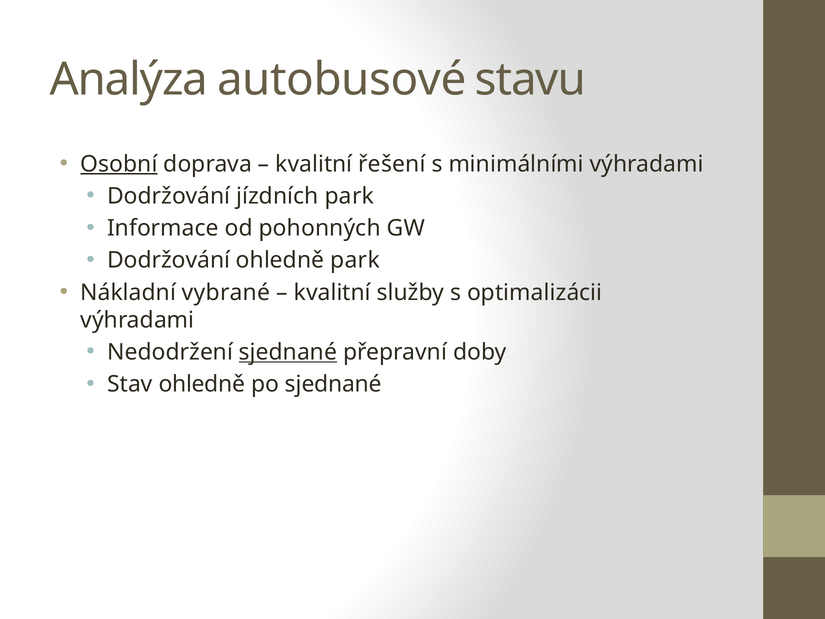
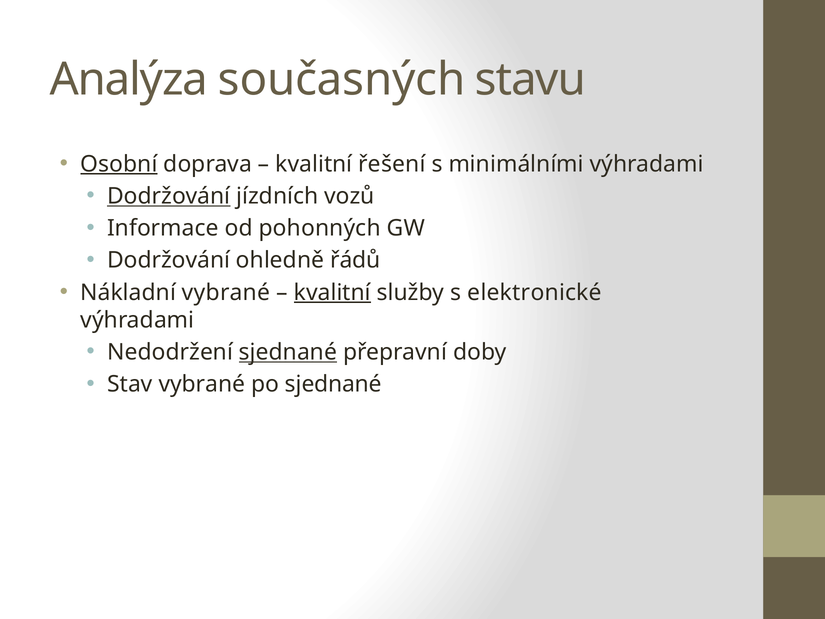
autobusové: autobusové -> současných
Dodržování at (169, 196) underline: none -> present
jízdních park: park -> vozů
ohledně park: park -> řádů
kvalitní at (332, 292) underline: none -> present
optimalizácii: optimalizácii -> elektronické
Stav ohledně: ohledně -> vybrané
